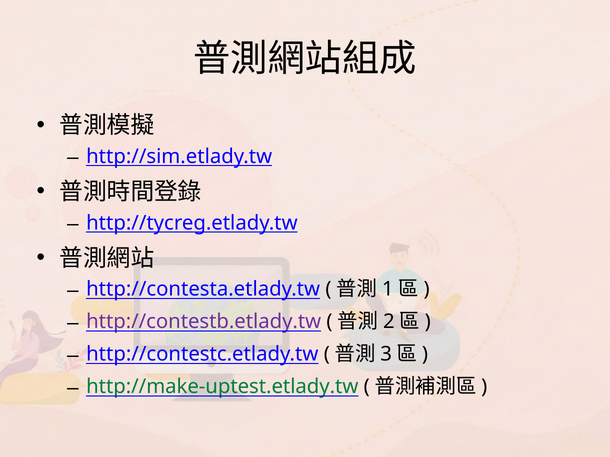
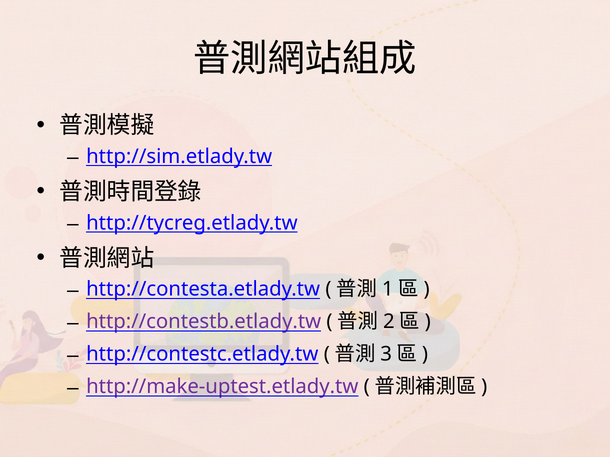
http://make-uptest.etlady.tw colour: green -> purple
